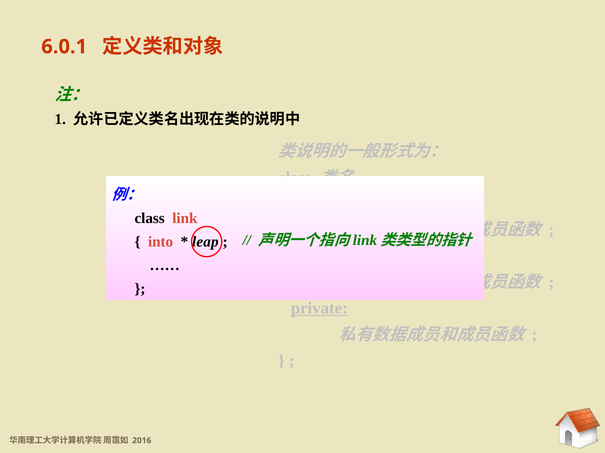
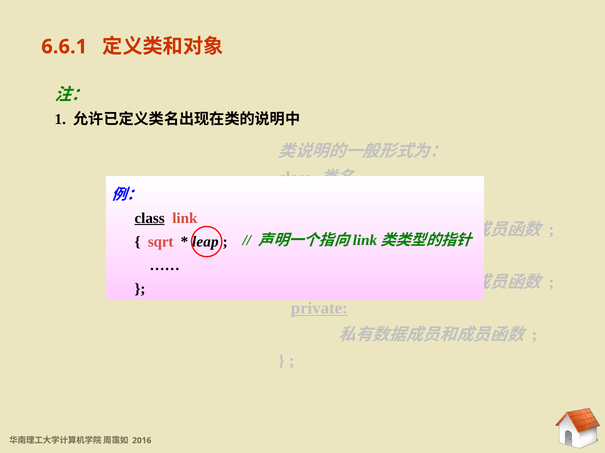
6.0.1: 6.0.1 -> 6.6.1
class at (150, 219) underline: none -> present
into: into -> sqrt
